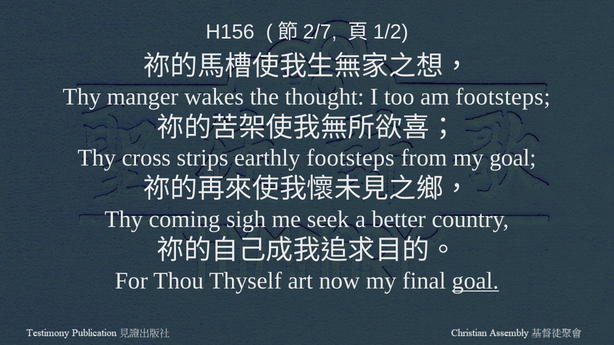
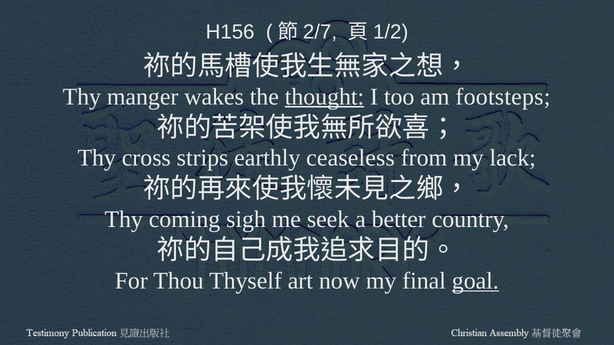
thought underline: none -> present
earthly footsteps: footsteps -> ceaseless
my goal: goal -> lack
